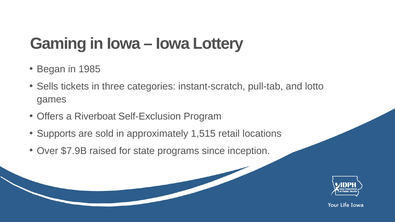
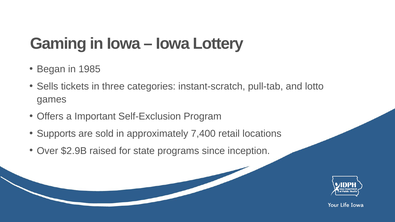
Riverboat: Riverboat -> Important
1,515: 1,515 -> 7,400
$7.9B: $7.9B -> $2.9B
